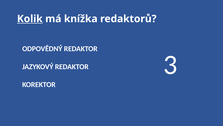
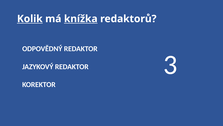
knížka underline: none -> present
